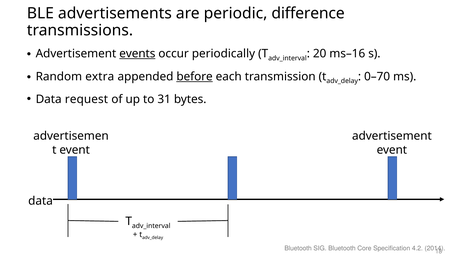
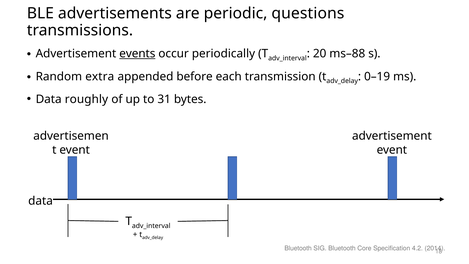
difference: difference -> questions
ms–16: ms–16 -> ms–88
before underline: present -> none
0–70: 0–70 -> 0–19
request: request -> roughly
